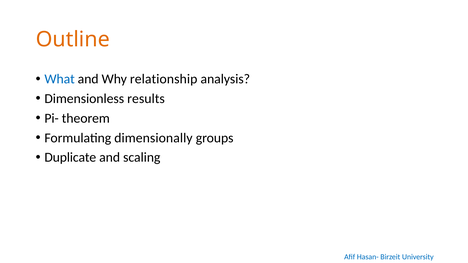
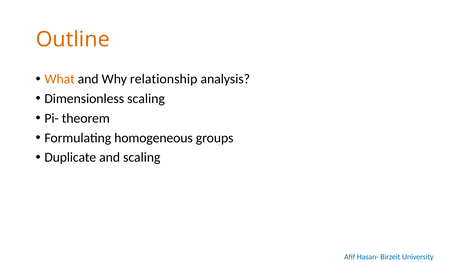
What colour: blue -> orange
Dimensionless results: results -> scaling
dimensionally: dimensionally -> homogeneous
